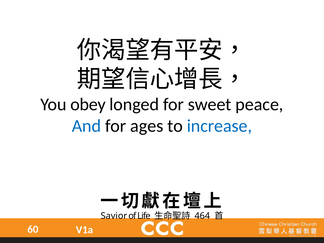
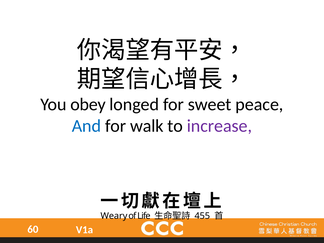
ages: ages -> walk
increase colour: blue -> purple
Savior: Savior -> Weary
464: 464 -> 455
